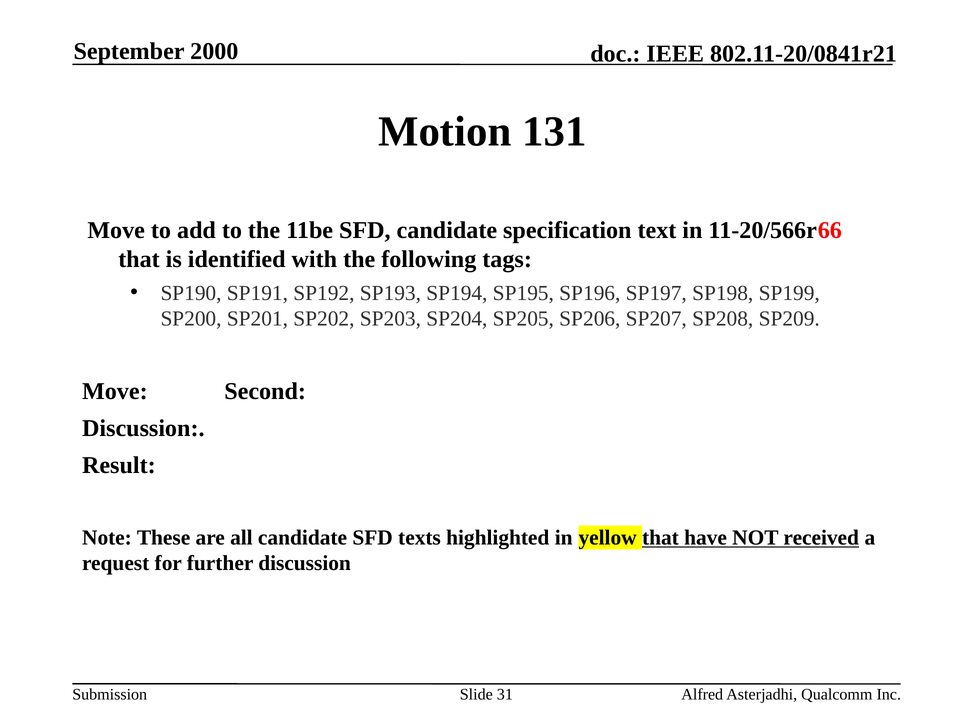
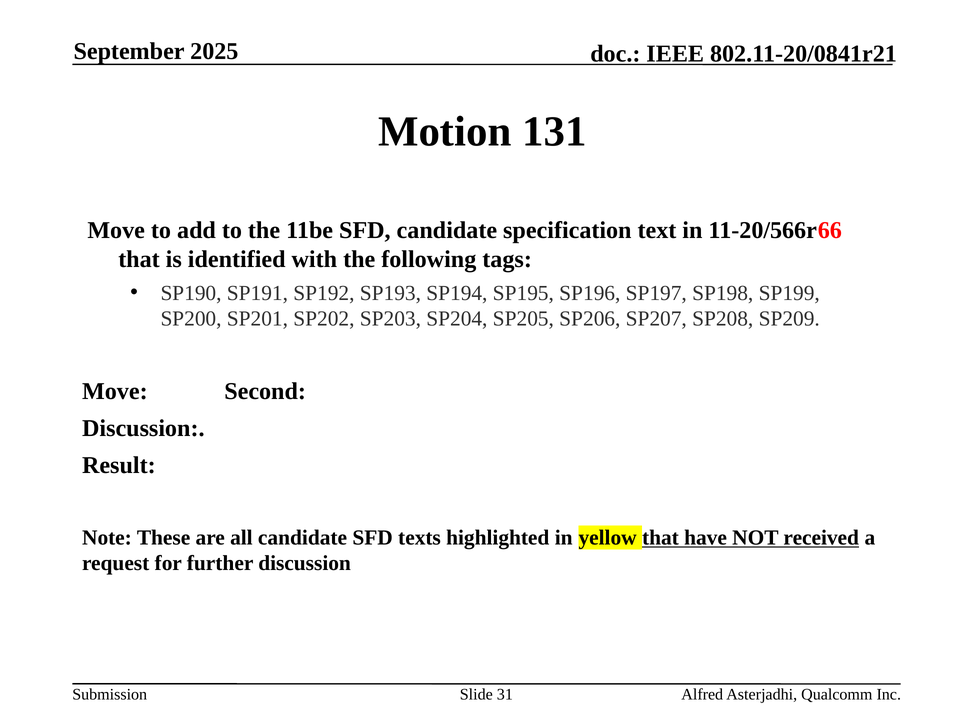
2000: 2000 -> 2025
